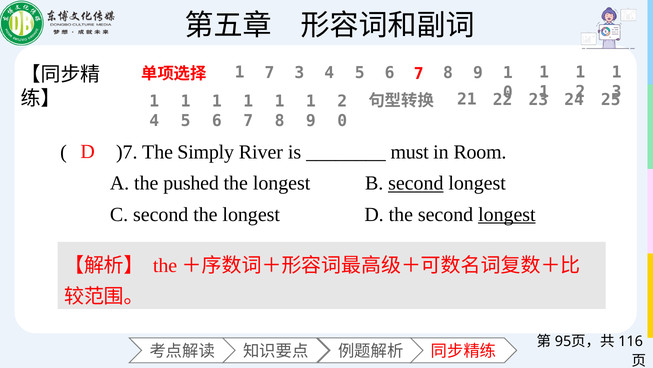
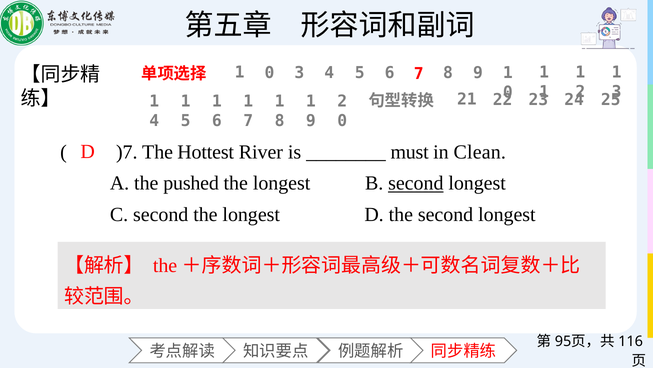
7 at (269, 73): 7 -> 0
Simply: Simply -> Hottest
Room: Room -> Clean
longest at (507, 214) underline: present -> none
